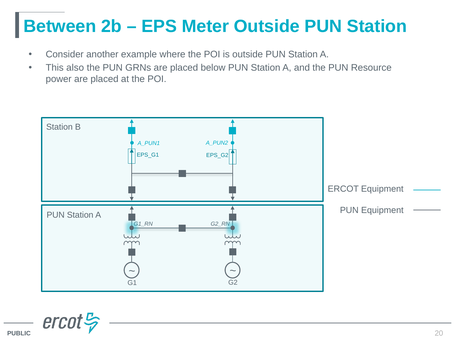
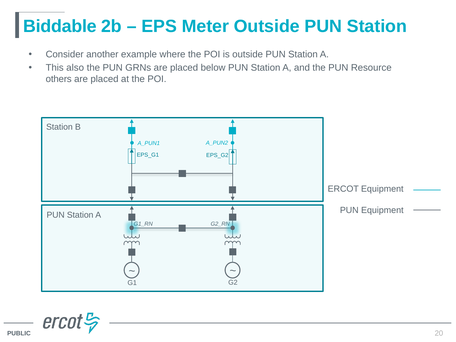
Between: Between -> Biddable
power: power -> others
